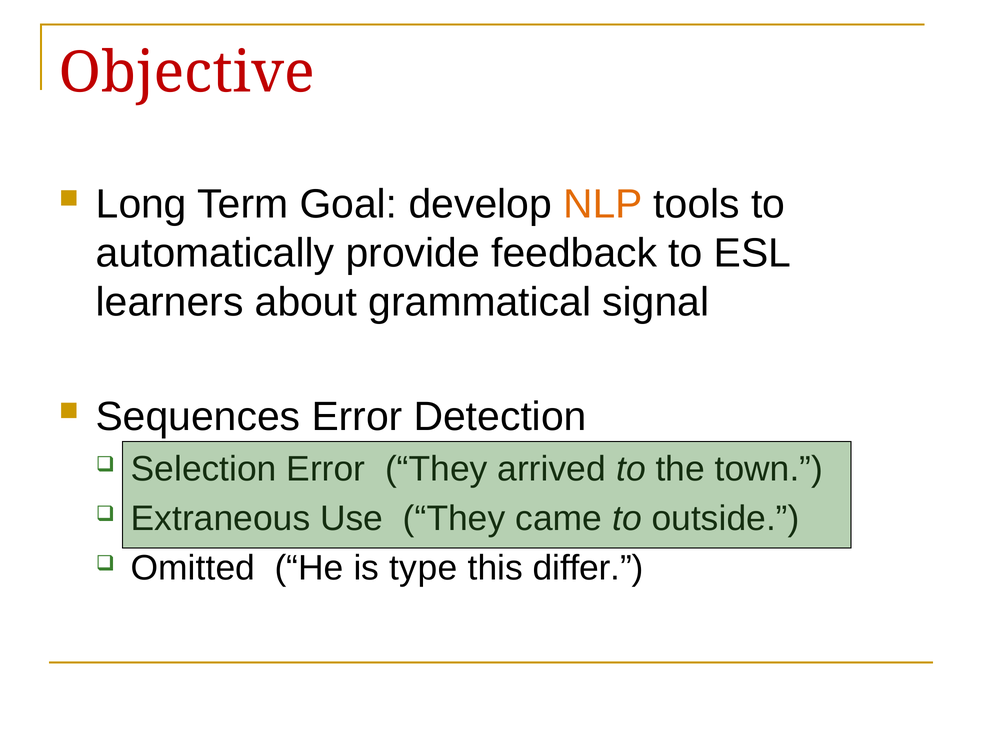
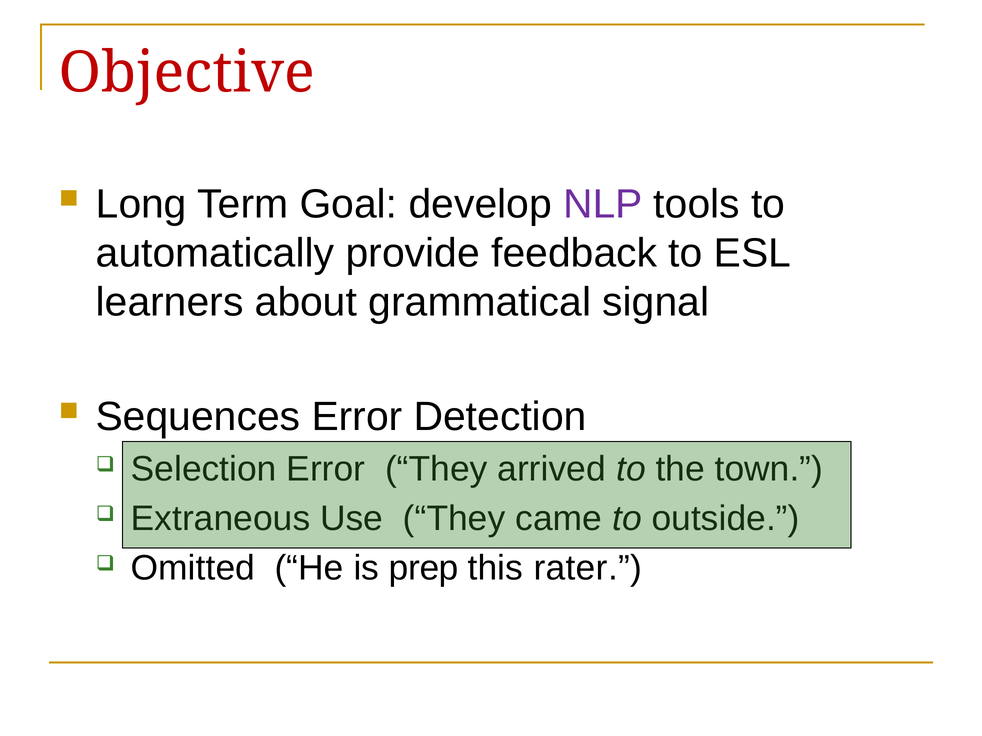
NLP colour: orange -> purple
type: type -> prep
differ: differ -> rater
